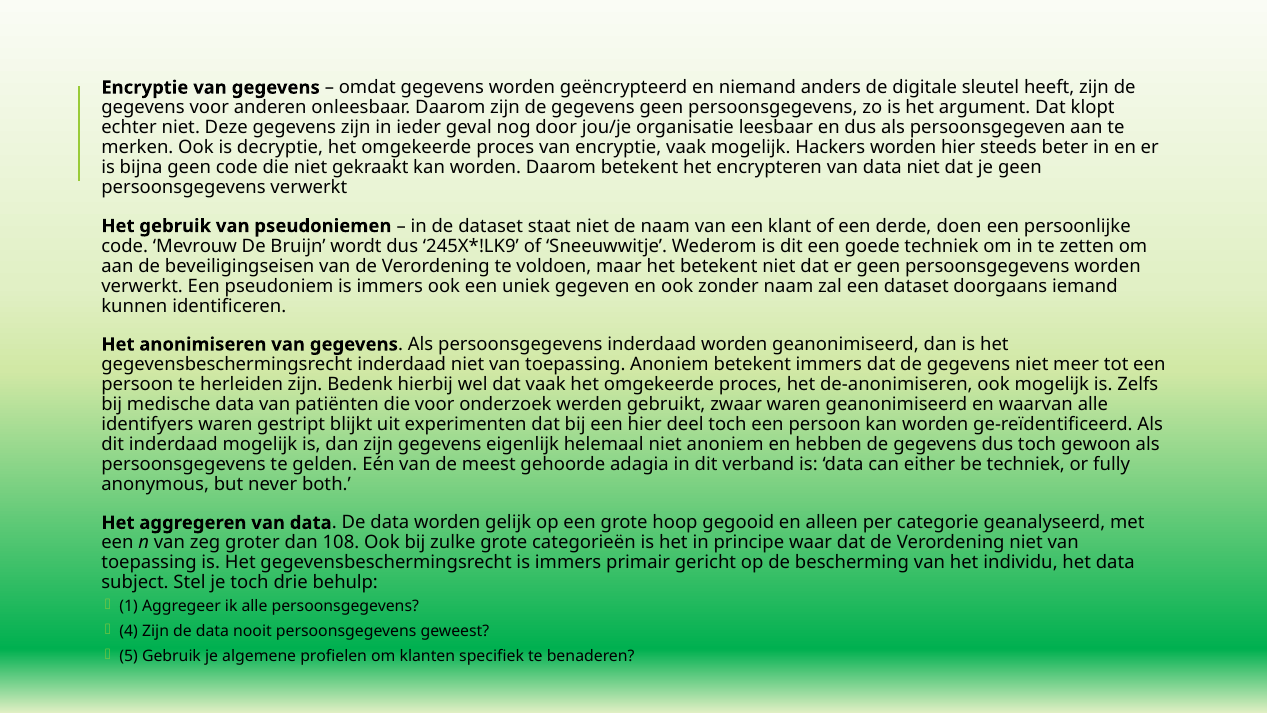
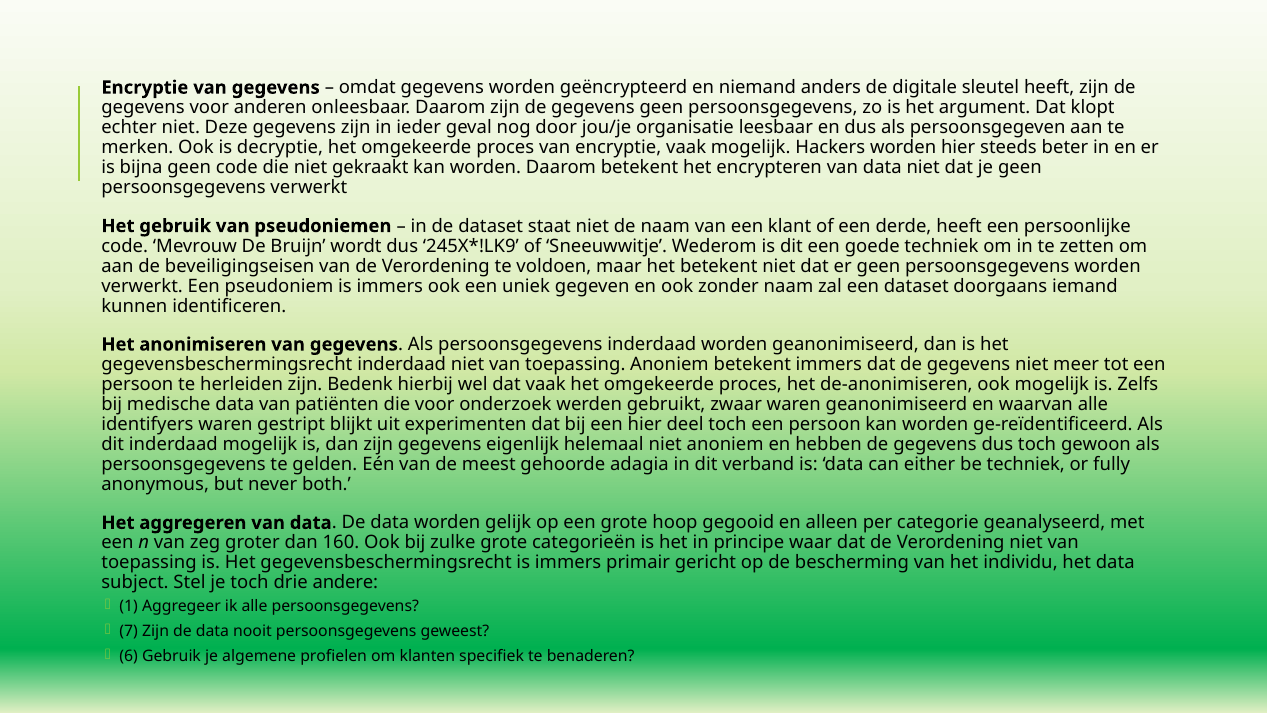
derde doen: doen -> heeft
108: 108 -> 160
behulp: behulp -> andere
4: 4 -> 7
5: 5 -> 6
